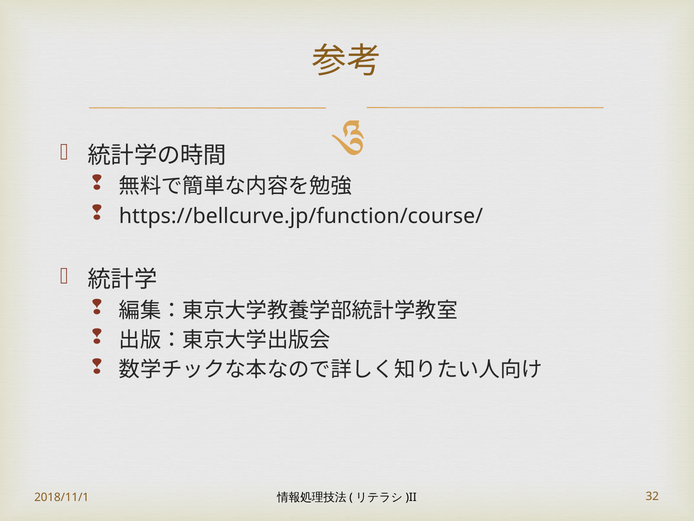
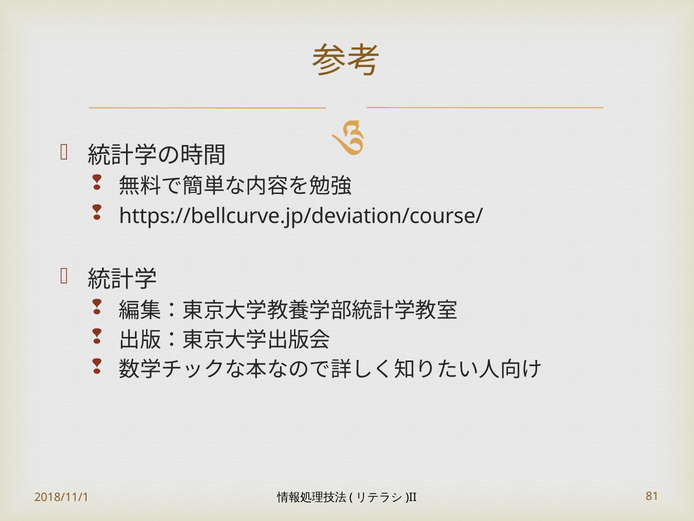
https://bellcurve.jp/function/course/: https://bellcurve.jp/function/course/ -> https://bellcurve.jp/deviation/course/
32: 32 -> 81
